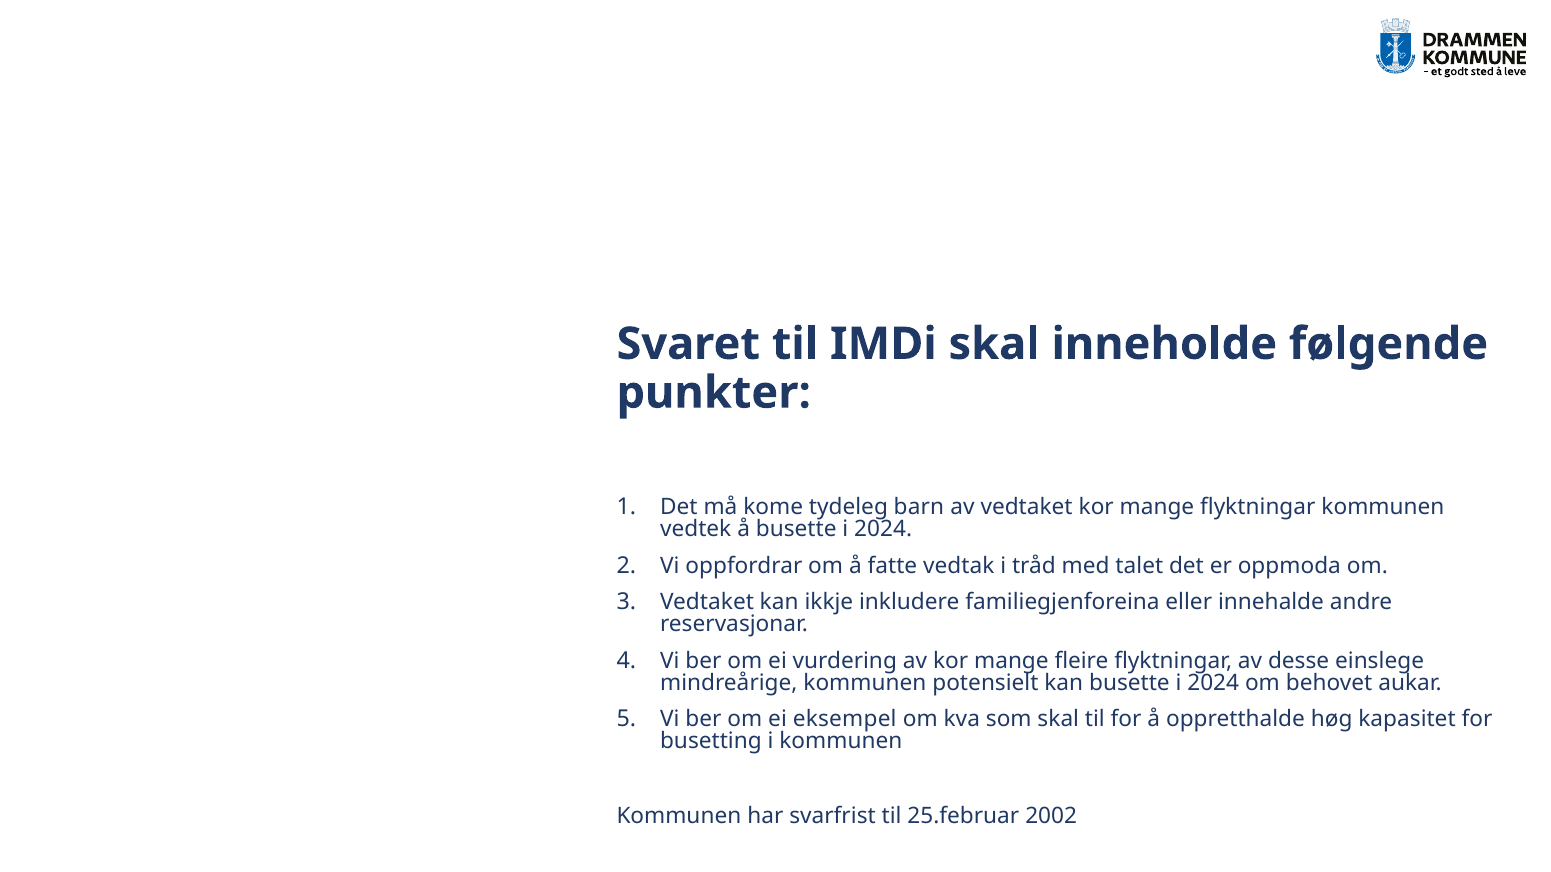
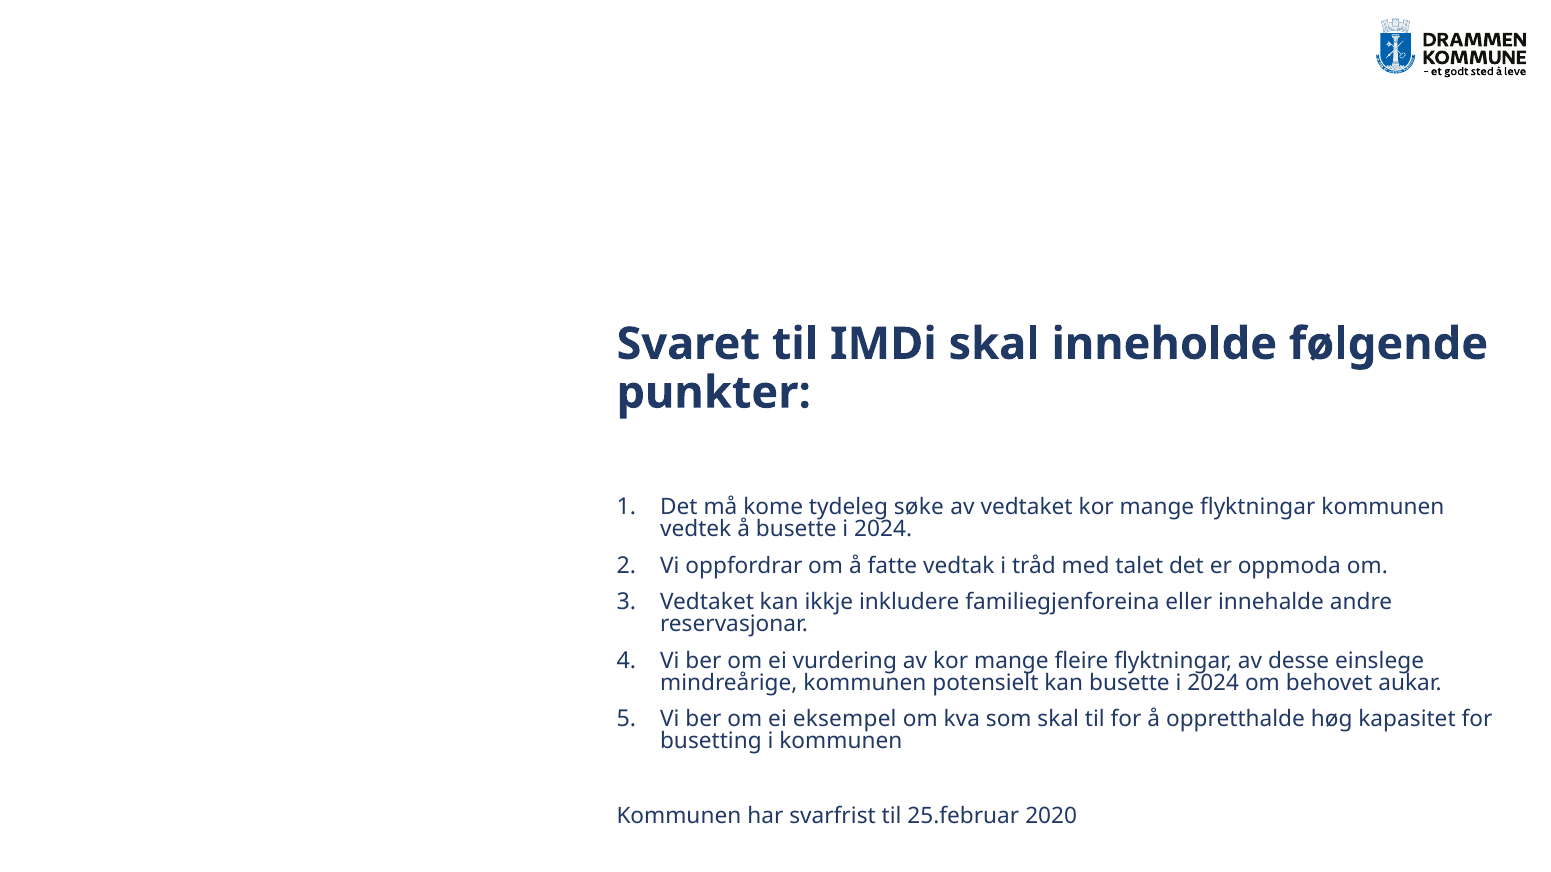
barn: barn -> søke
2002: 2002 -> 2020
